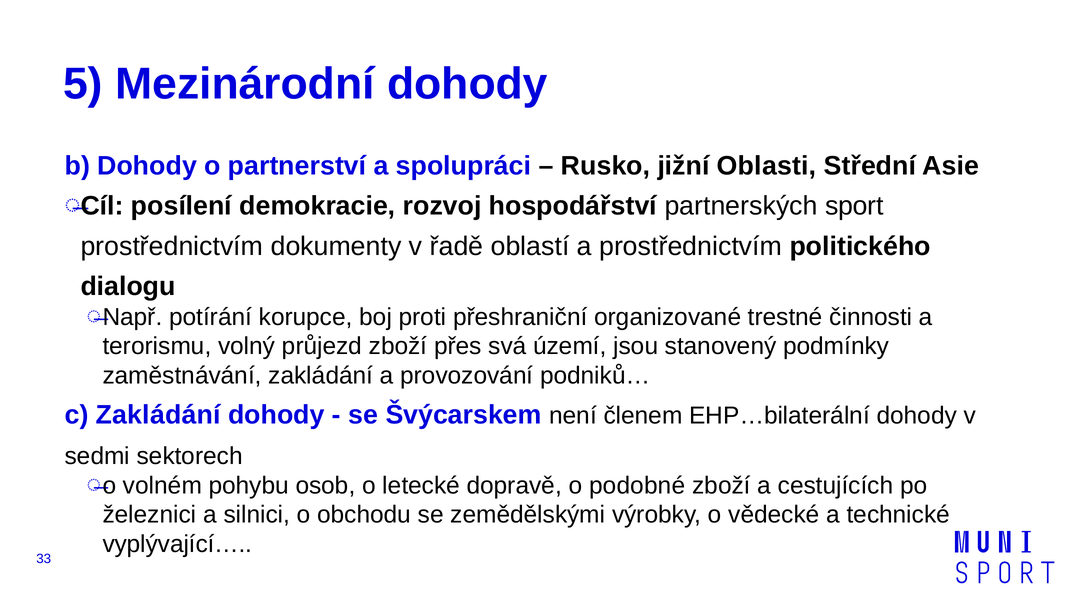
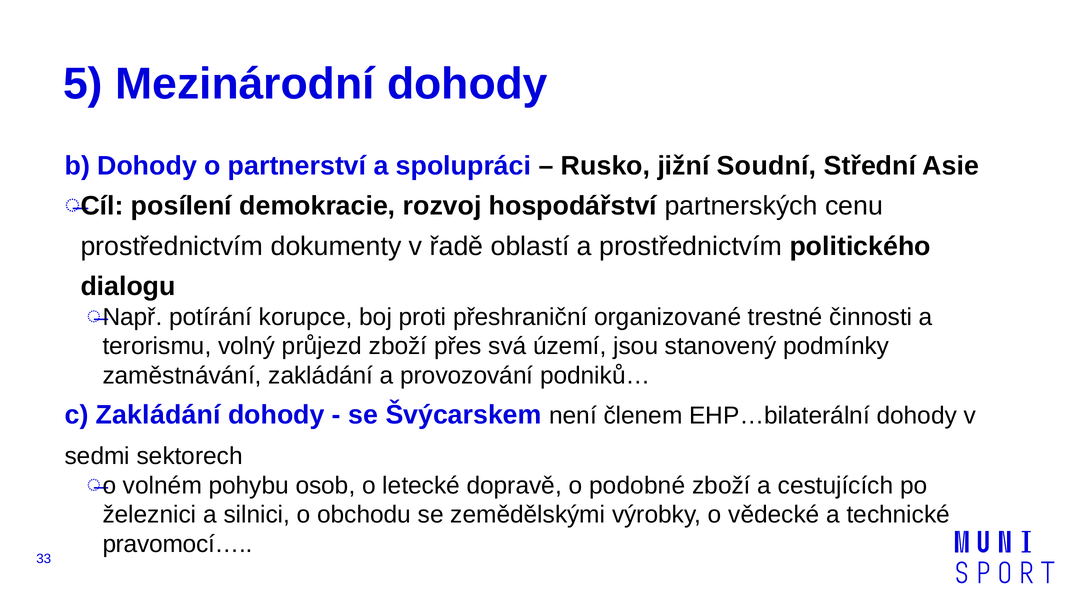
Oblasti: Oblasti -> Soudní
sport: sport -> cenu
vyplývající…: vyplývající… -> pravomocí…
